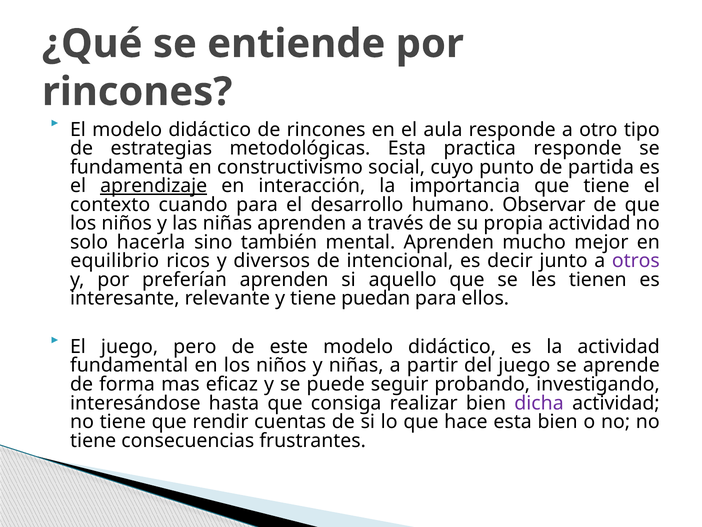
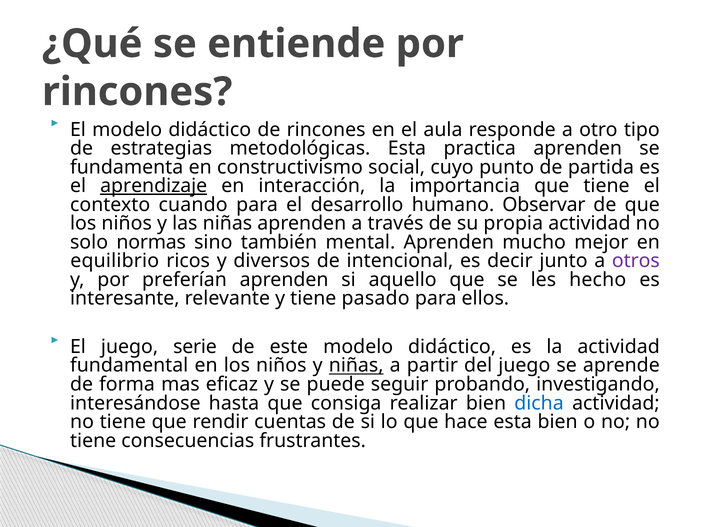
practica responde: responde -> aprenden
hacerla: hacerla -> normas
tienen: tienen -> hecho
puedan: puedan -> pasado
pero: pero -> serie
niñas at (356, 365) underline: none -> present
dicha colour: purple -> blue
